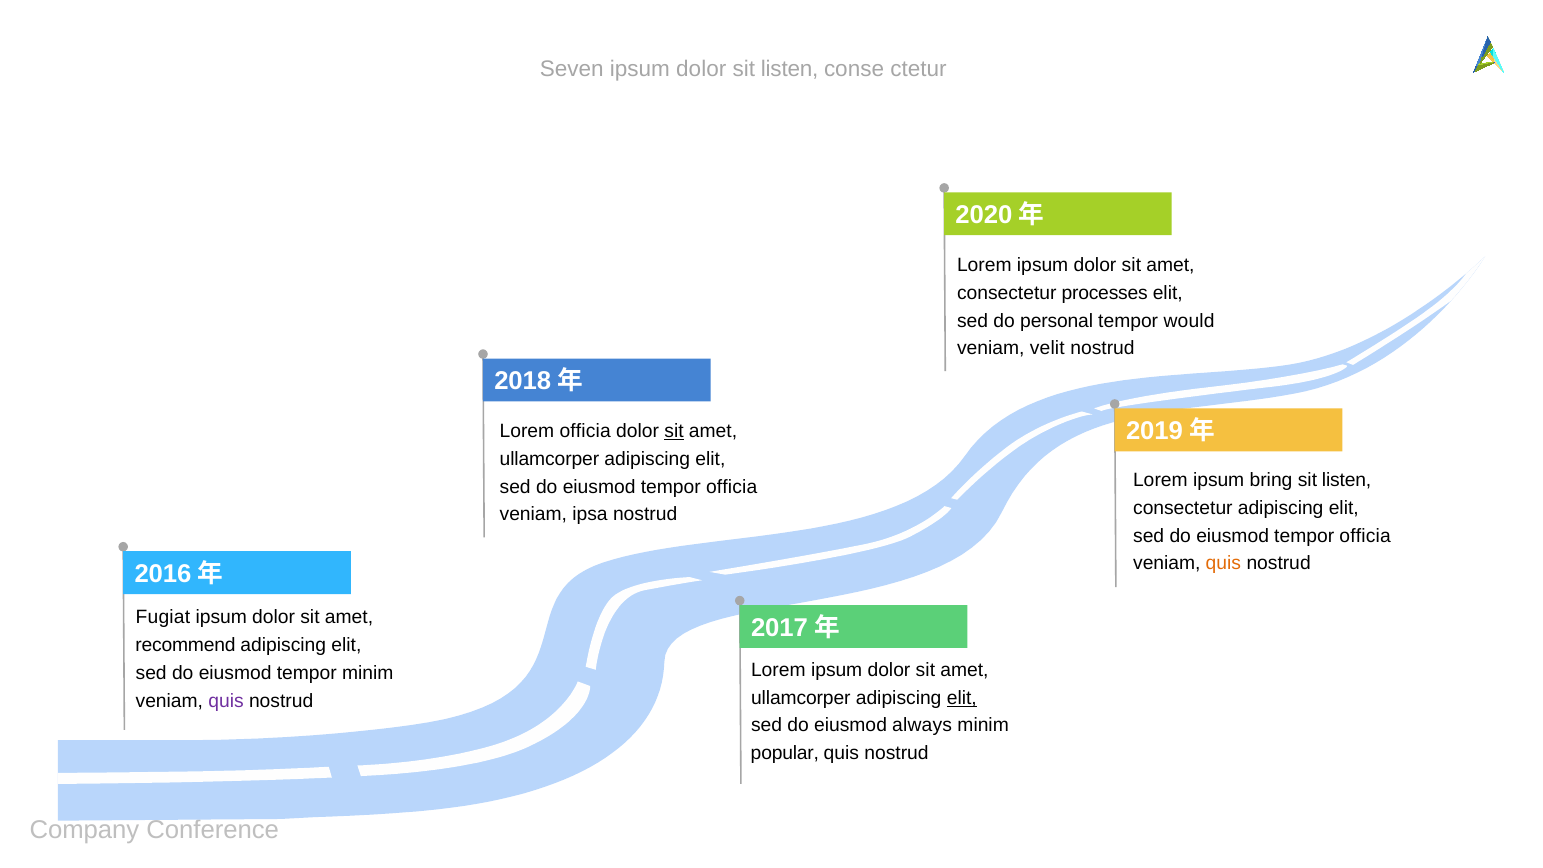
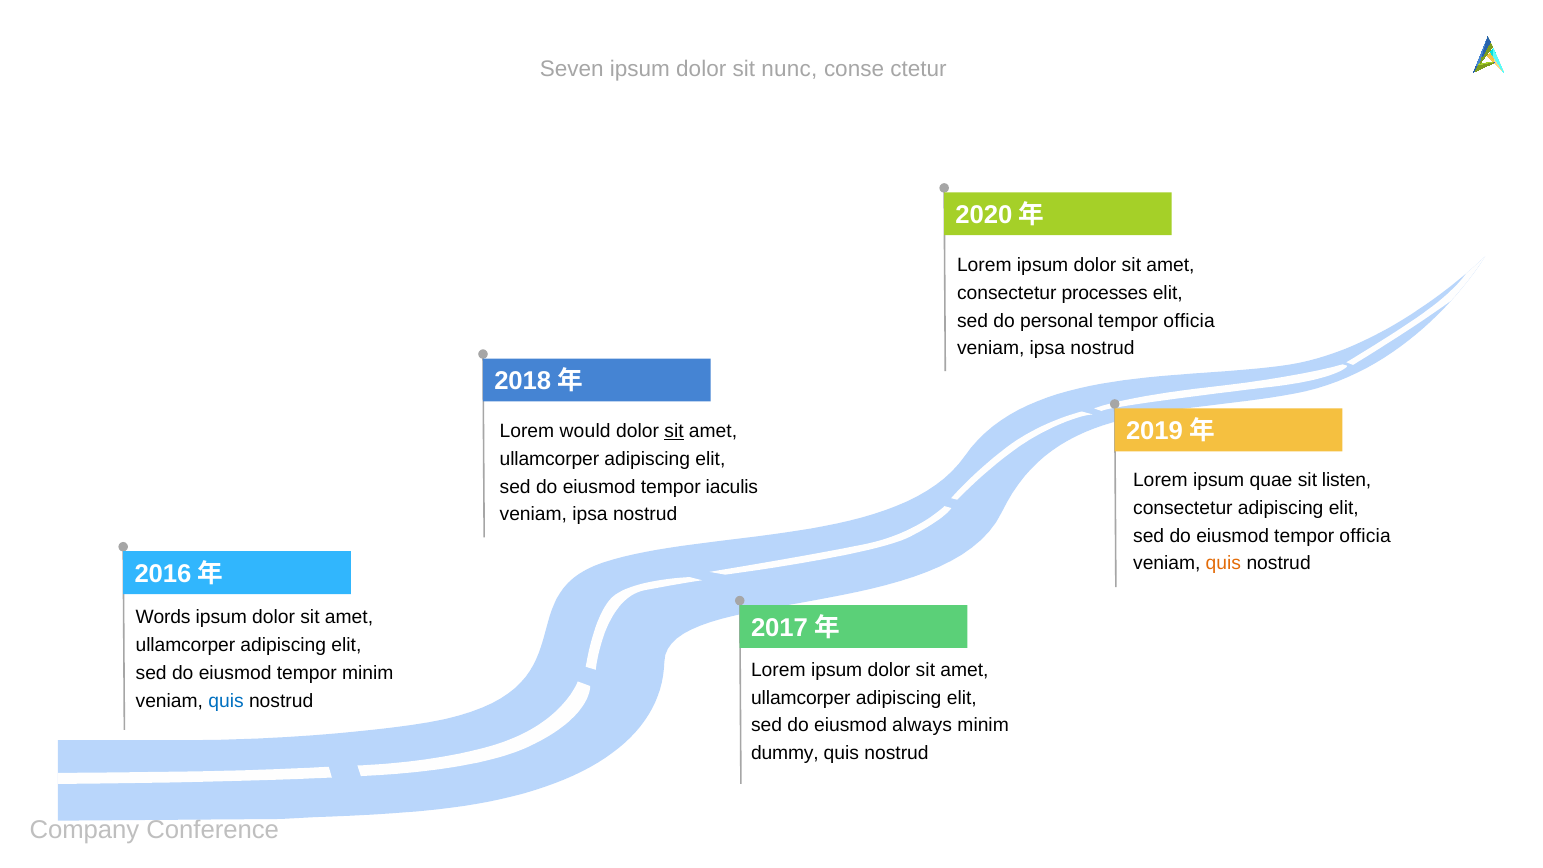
dolor sit listen: listen -> nunc
would at (1189, 321): would -> officia
velit at (1047, 349): velit -> ipsa
Lorem officia: officia -> would
bring: bring -> quae
officia at (732, 487): officia -> iaculis
Fugiat: Fugiat -> Words
recommend at (186, 645): recommend -> ullamcorper
elit at (962, 698) underline: present -> none
quis at (226, 701) colour: purple -> blue
popular: popular -> dummy
